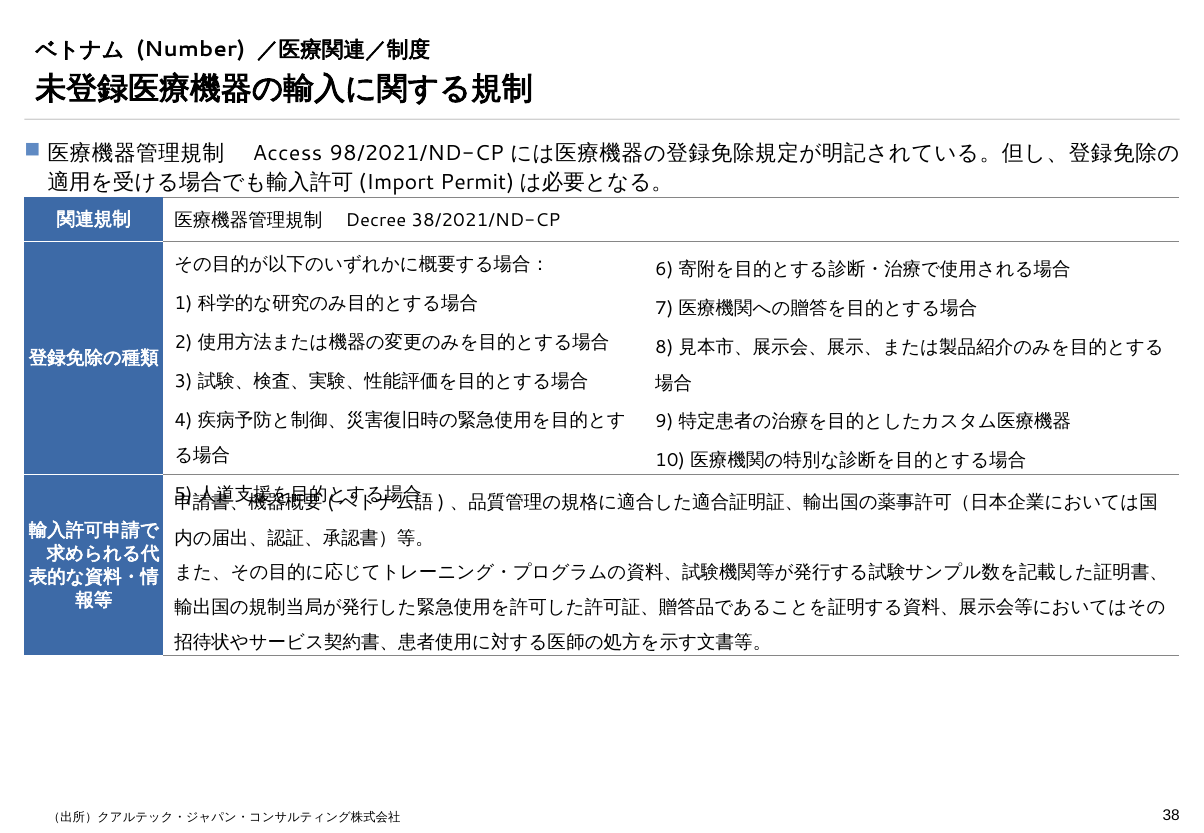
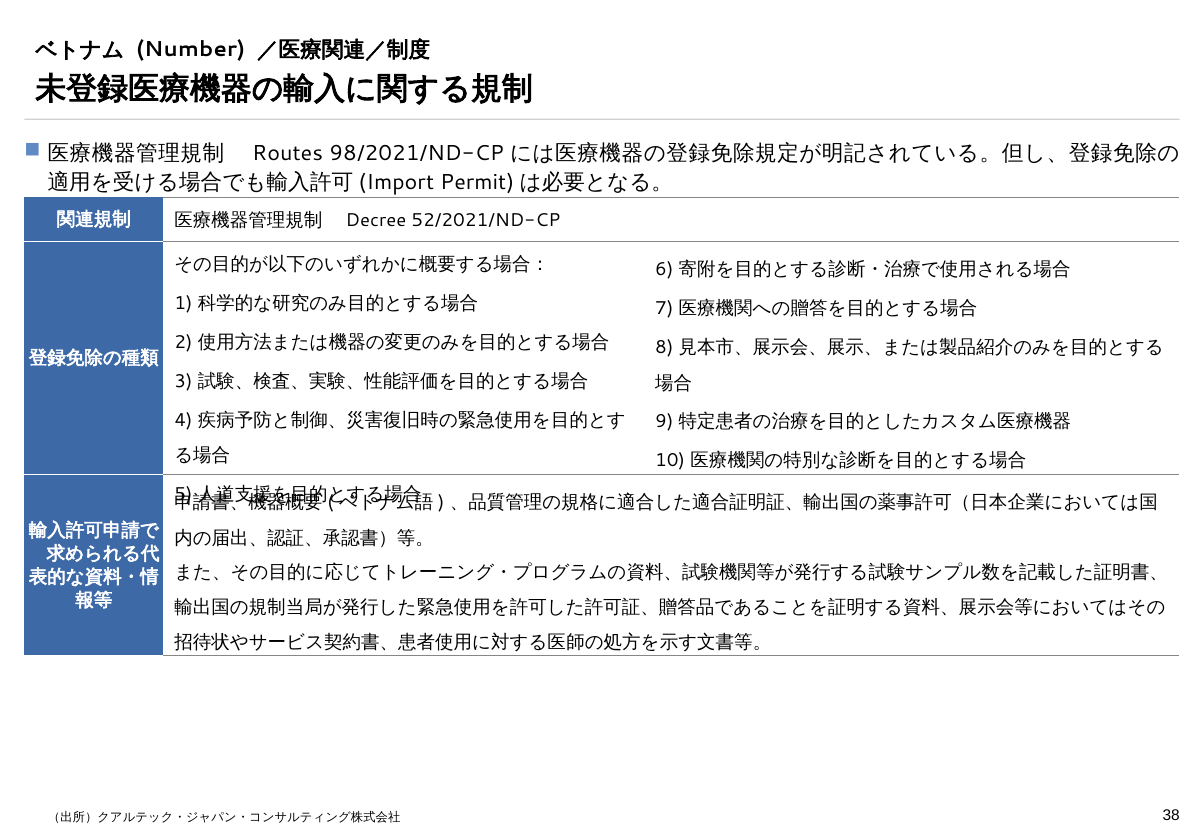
Access: Access -> Routes
38/2021/ND-CP: 38/2021/ND-CP -> 52/2021/ND-CP
